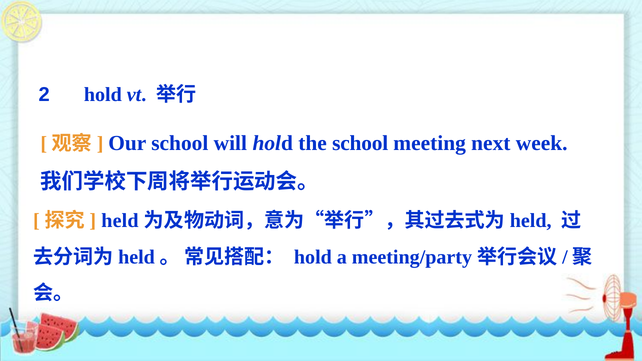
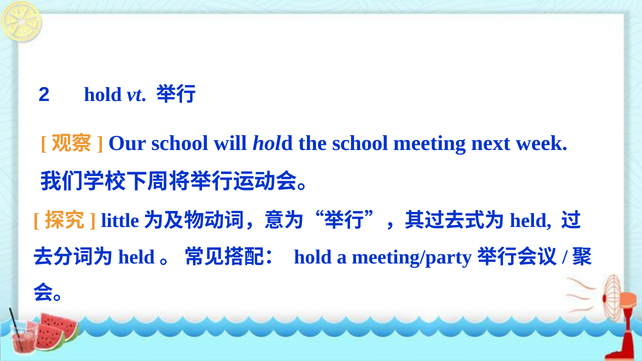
held at (120, 221): held -> little
